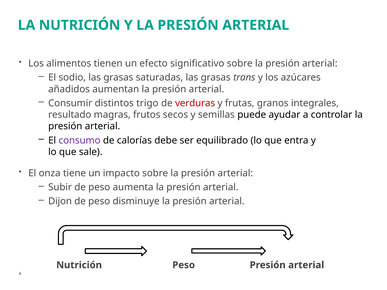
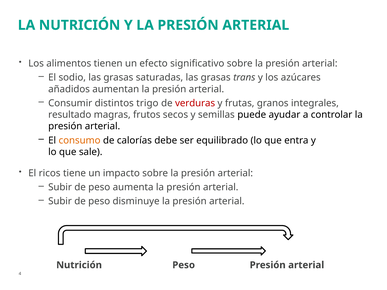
consumo colour: purple -> orange
onza: onza -> ricos
Dijon at (60, 201): Dijon -> Subir
